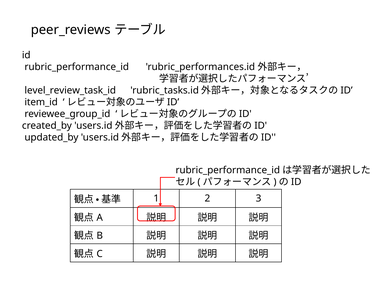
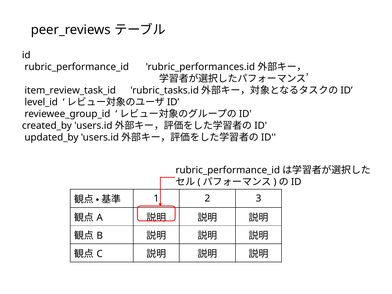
level_review_task_id: level_review_task_id -> item_review_task_id
item_id: item_id -> level_id
